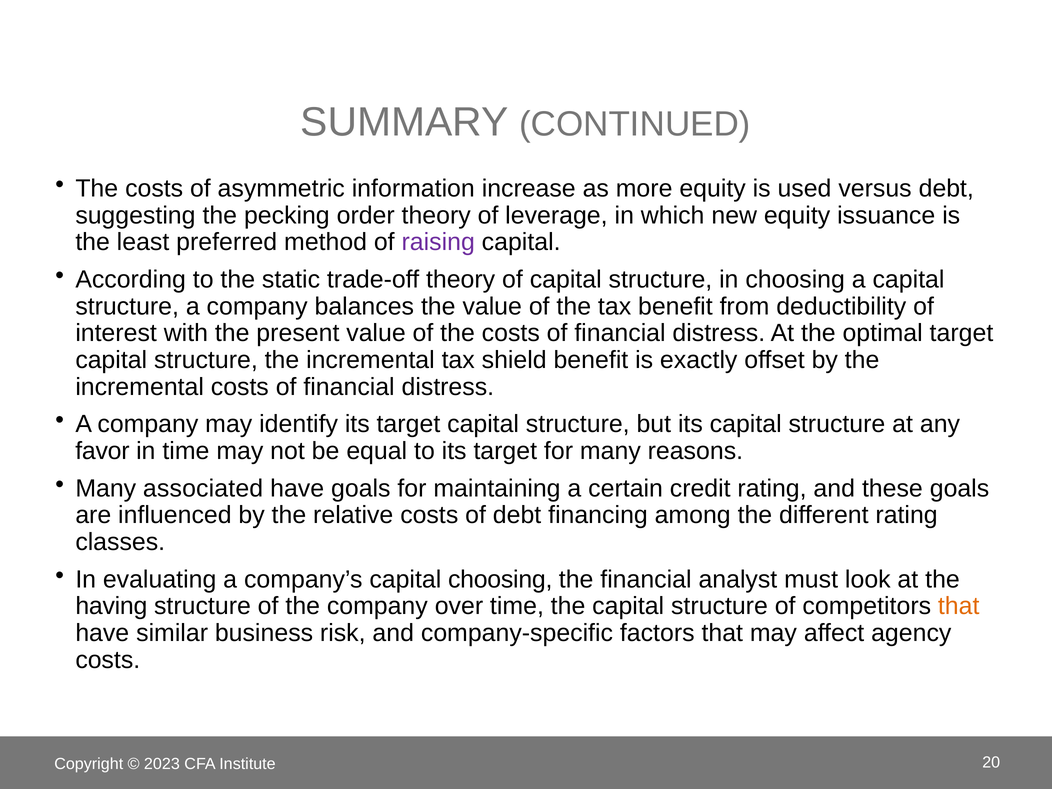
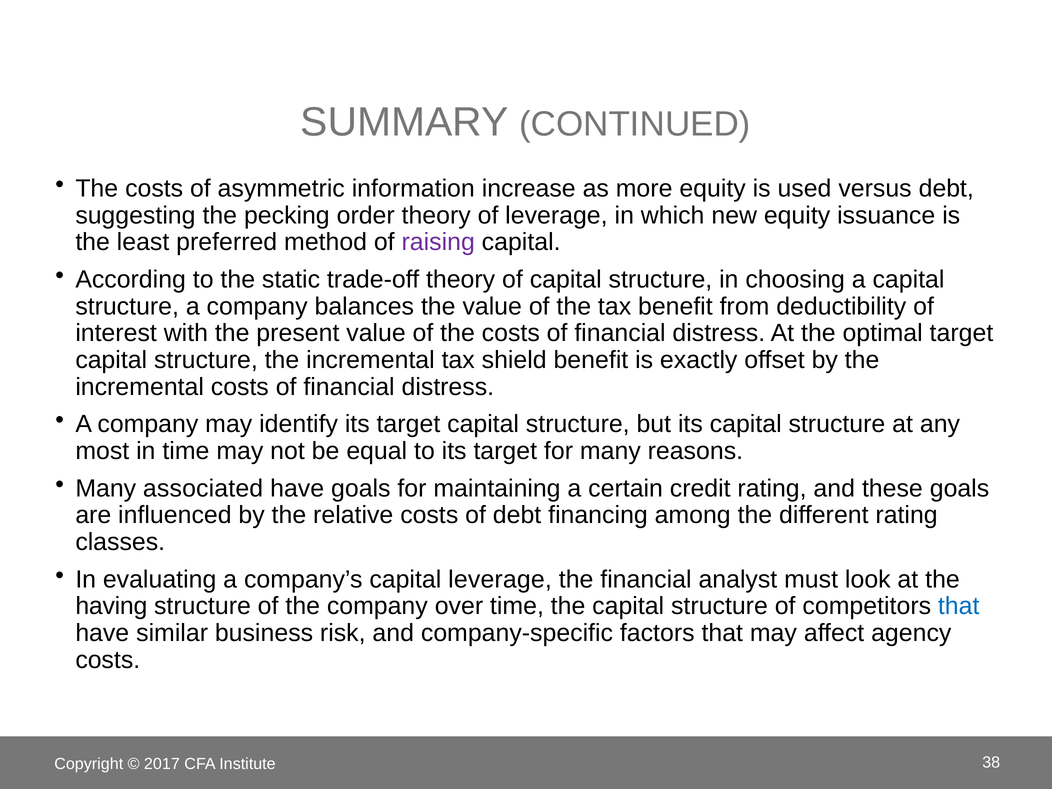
favor: favor -> most
capital choosing: choosing -> leverage
that at (959, 606) colour: orange -> blue
2023: 2023 -> 2017
20: 20 -> 38
